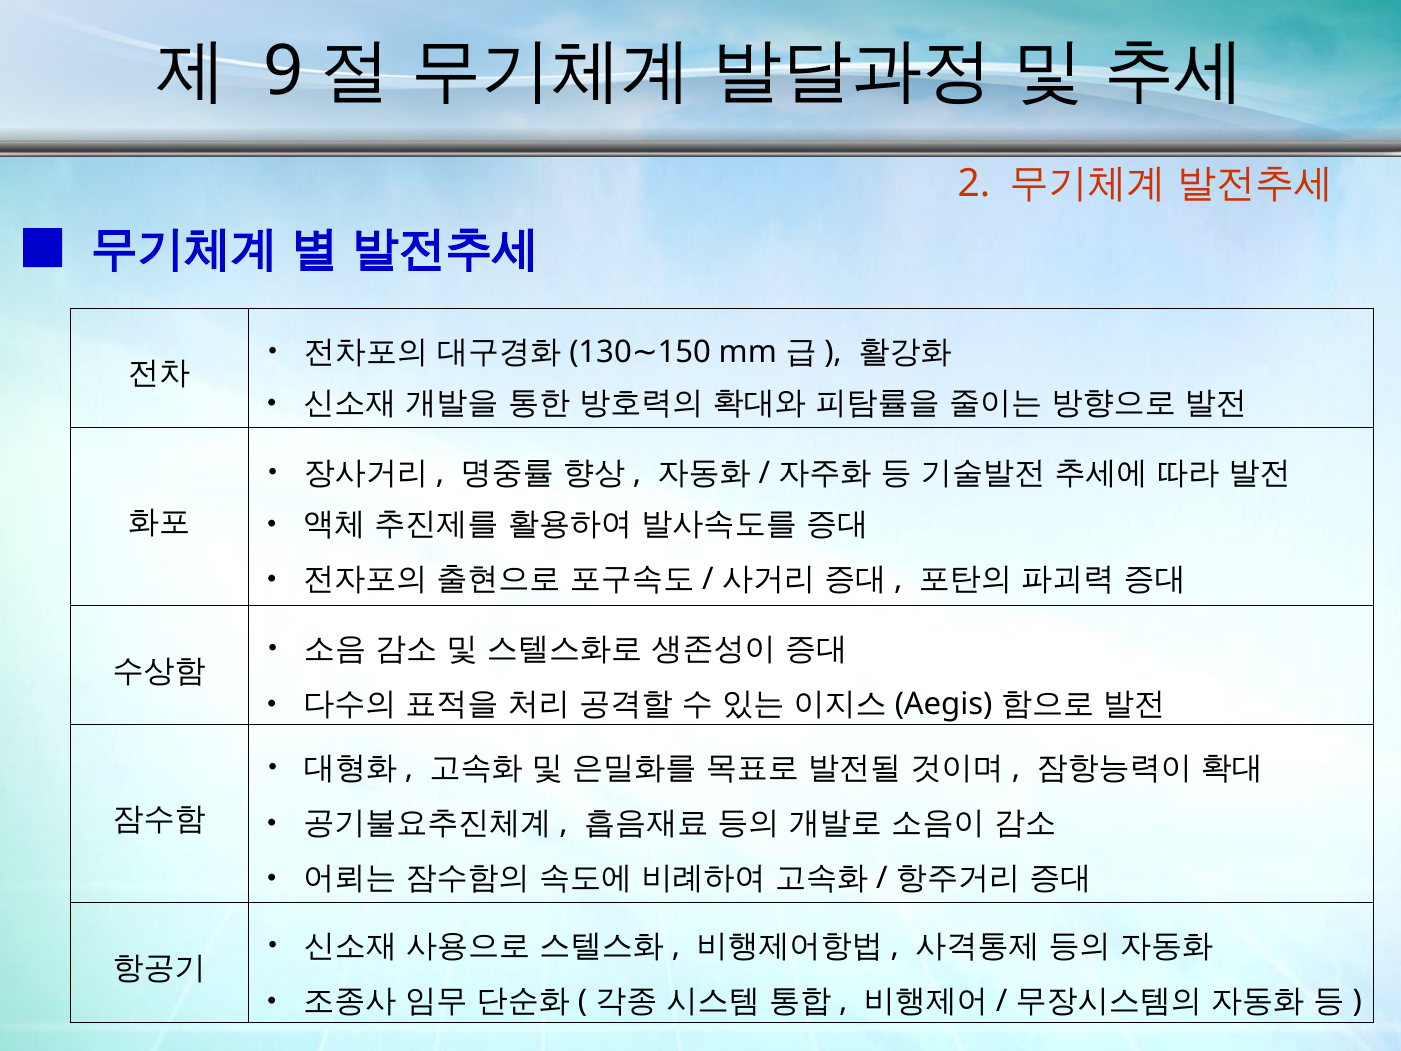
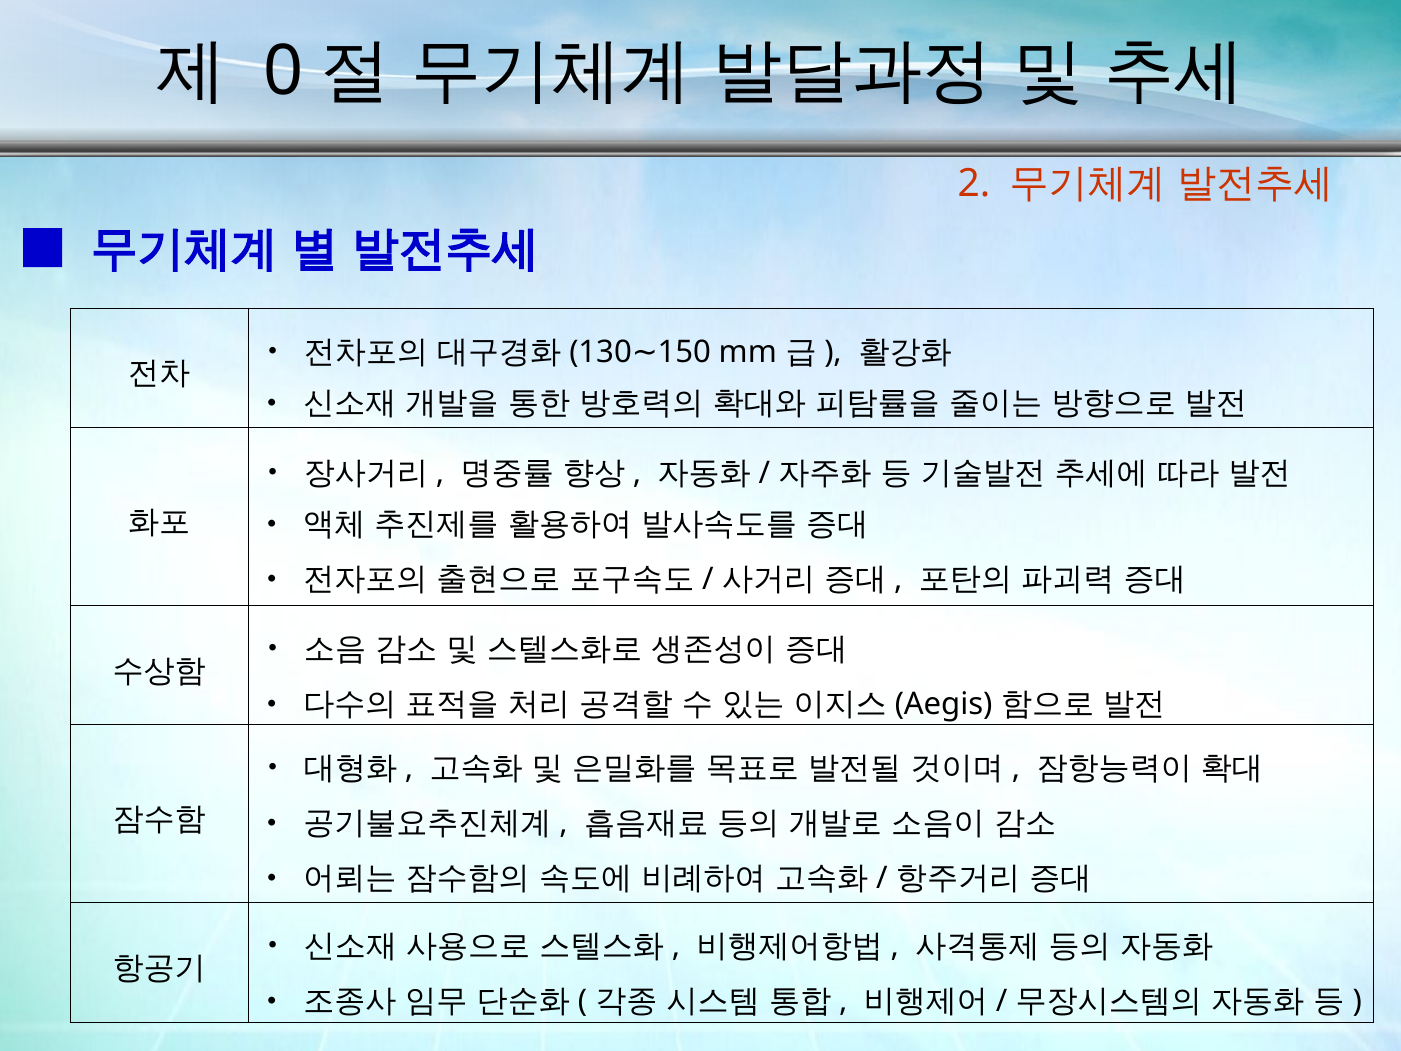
9: 9 -> 0
